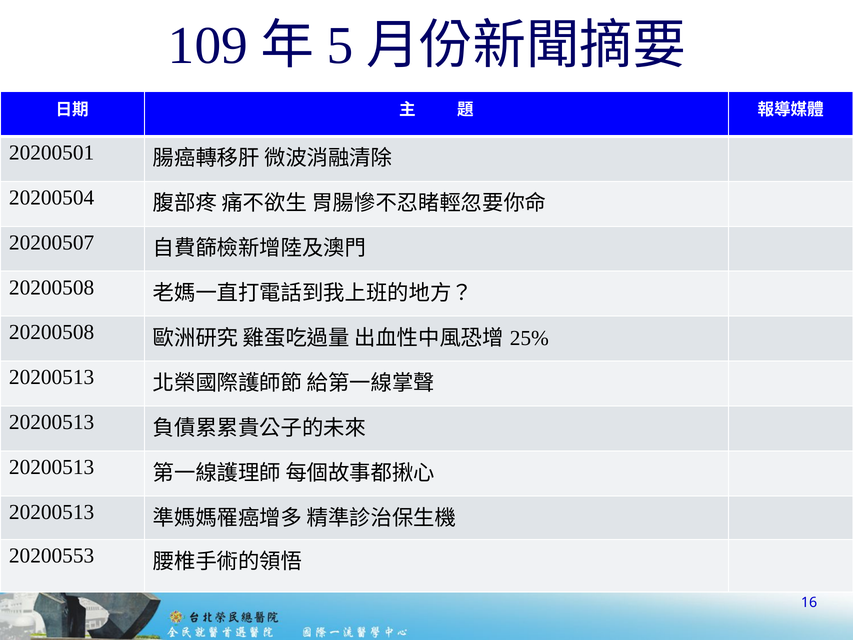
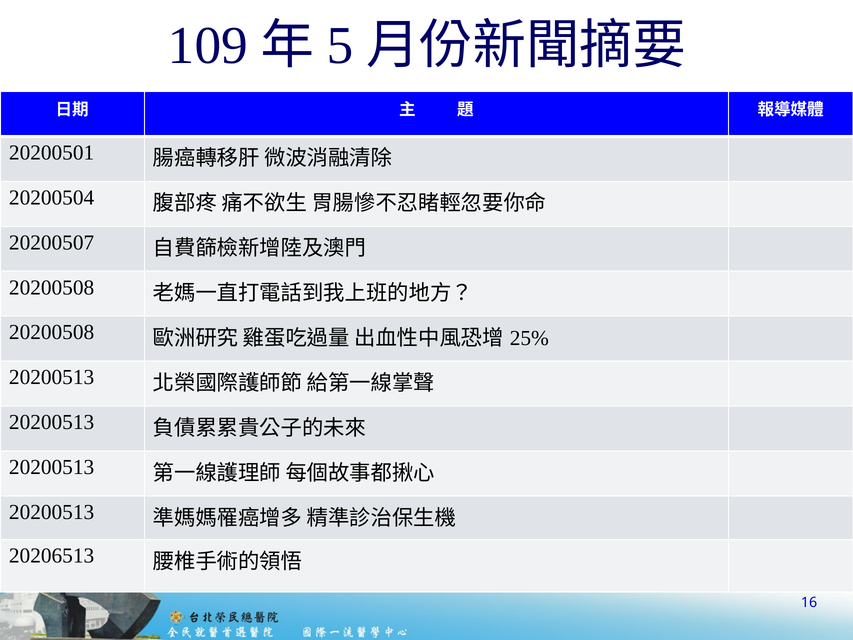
20200553: 20200553 -> 20206513
